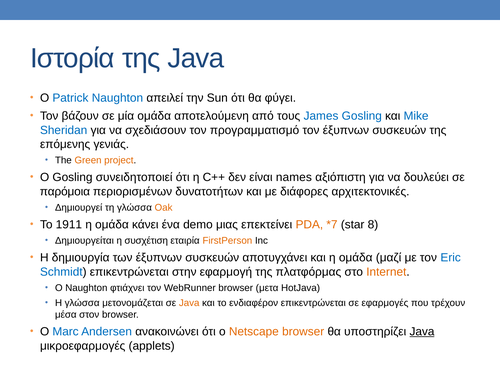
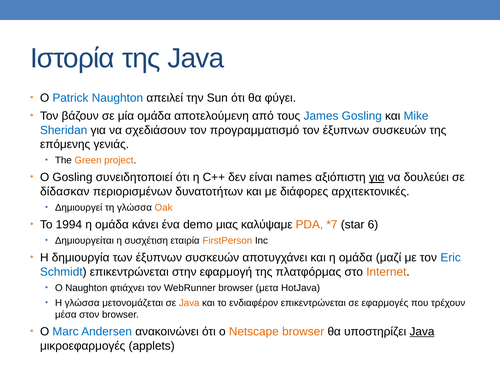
για at (377, 177) underline: none -> present
παρόμοια: παρόμοια -> δίδασκαν
1911: 1911 -> 1994
επεκτείνει: επεκτείνει -> καλύψαμε
8: 8 -> 6
